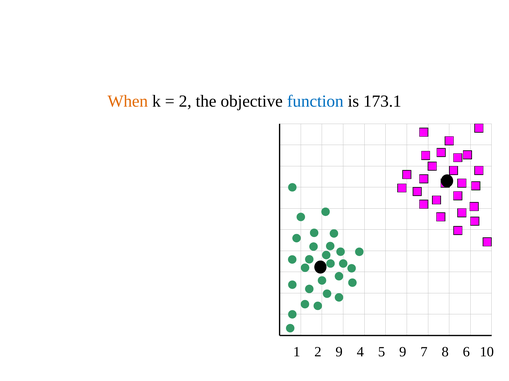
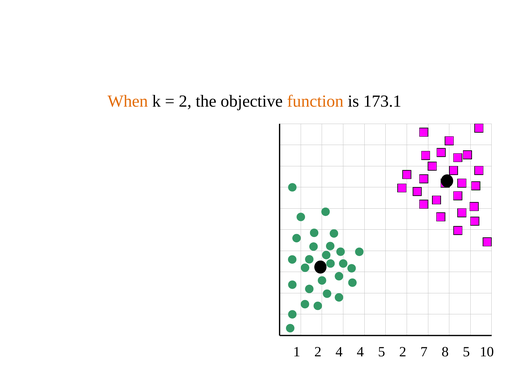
function colour: blue -> orange
2 9: 9 -> 4
5 9: 9 -> 2
8 6: 6 -> 5
